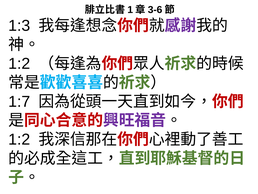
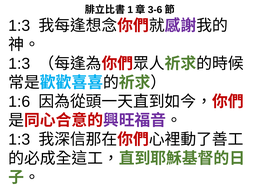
1:2 at (19, 64): 1:2 -> 1:3
1:7: 1:7 -> 1:6
1:2 at (19, 139): 1:2 -> 1:3
